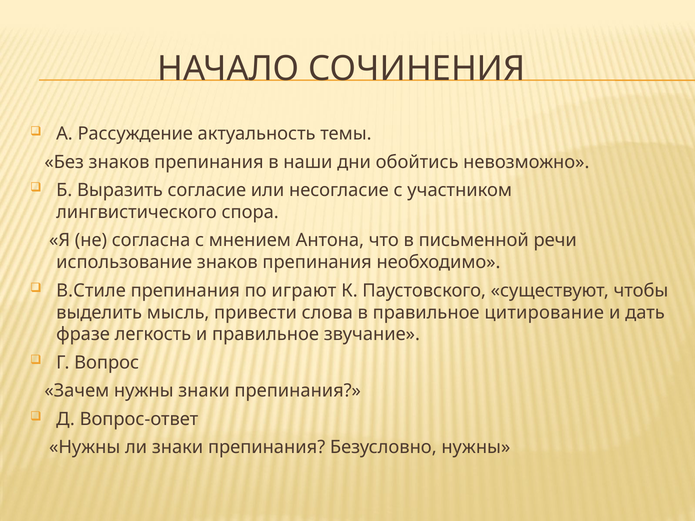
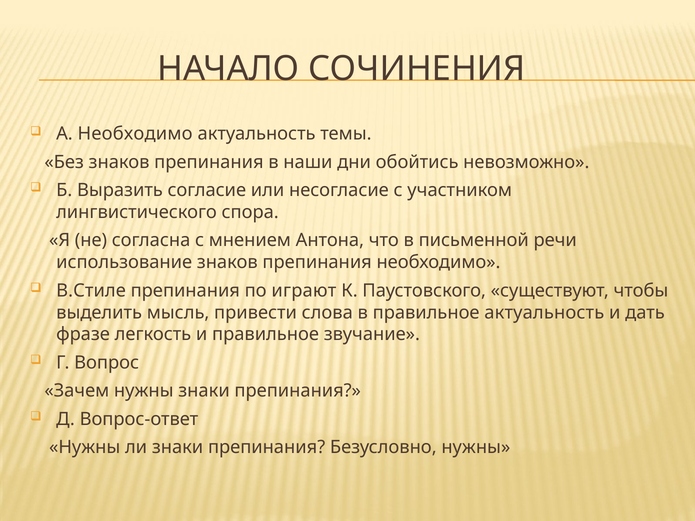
А Рассуждение: Рассуждение -> Необходимо
правильное цитирование: цитирование -> актуальность
